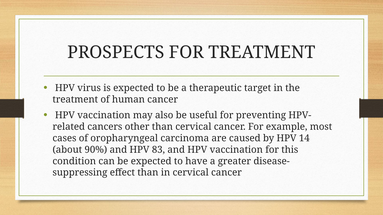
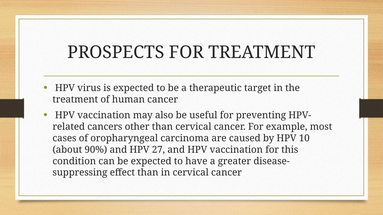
14: 14 -> 10
83: 83 -> 27
